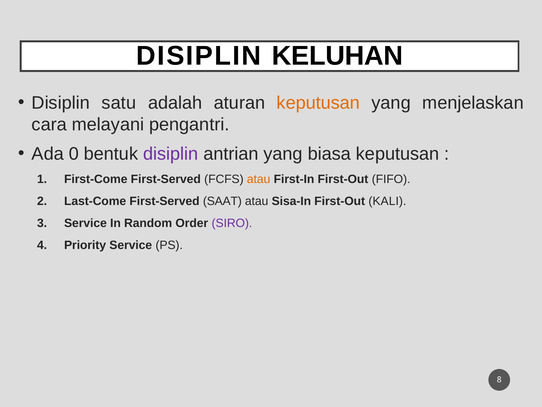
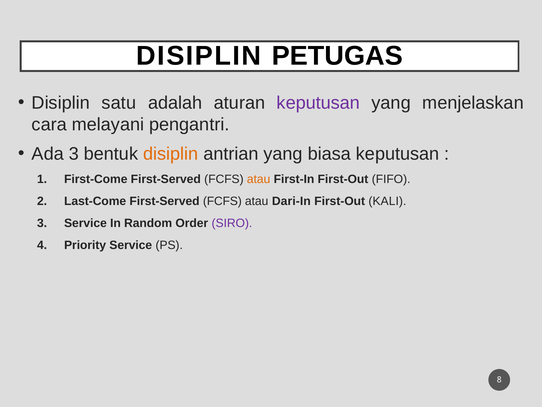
KELUHAN: KELUHAN -> PETUGAS
keputusan at (318, 103) colour: orange -> purple
Ada 0: 0 -> 3
disiplin at (171, 154) colour: purple -> orange
Last-Come First-Served SAAT: SAAT -> FCFS
Sisa-In: Sisa-In -> Dari-In
